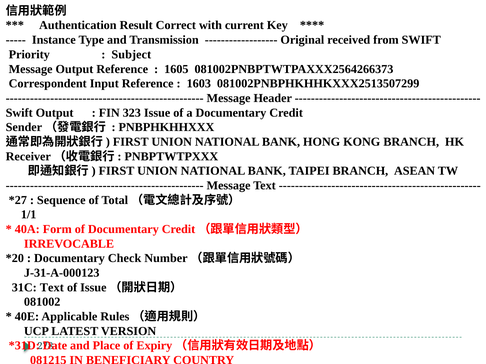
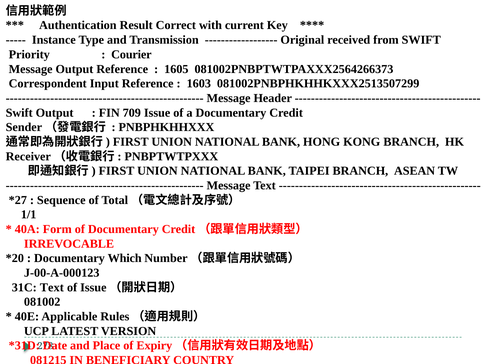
Subject: Subject -> Courier
323: 323 -> 709
Check: Check -> Which
J-31-A-000123: J-31-A-000123 -> J-00-A-000123
